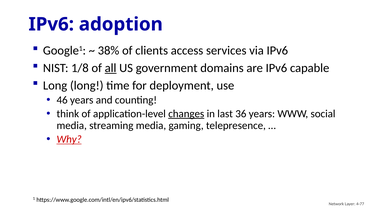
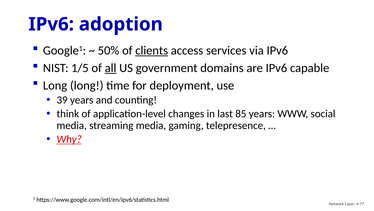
38%: 38% -> 50%
clients underline: none -> present
1/8: 1/8 -> 1/5
46: 46 -> 39
changes underline: present -> none
36: 36 -> 85
